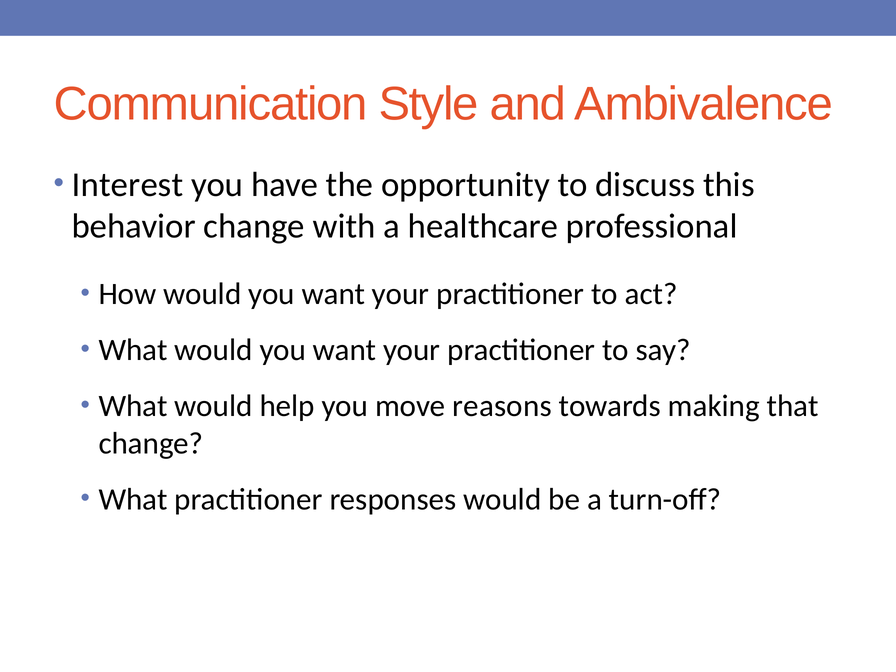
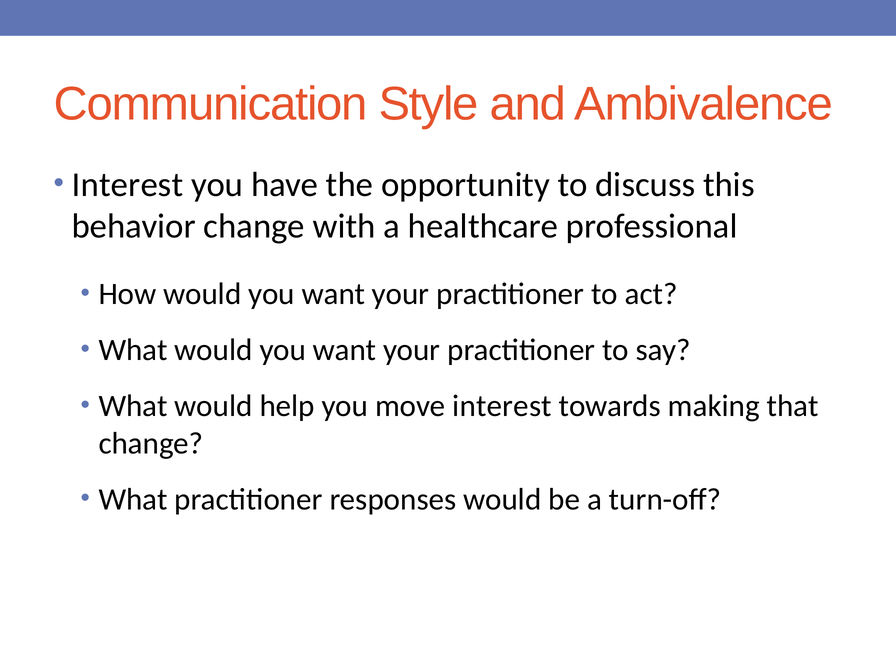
move reasons: reasons -> interest
